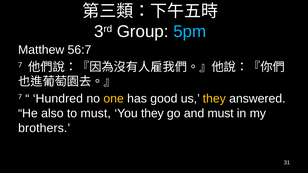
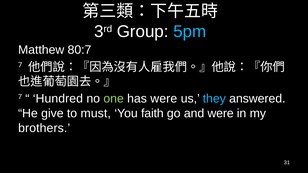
56:7: 56:7 -> 80:7
one colour: yellow -> light green
has good: good -> were
they at (214, 99) colour: yellow -> light blue
also: also -> give
You they: they -> faith
and must: must -> were
